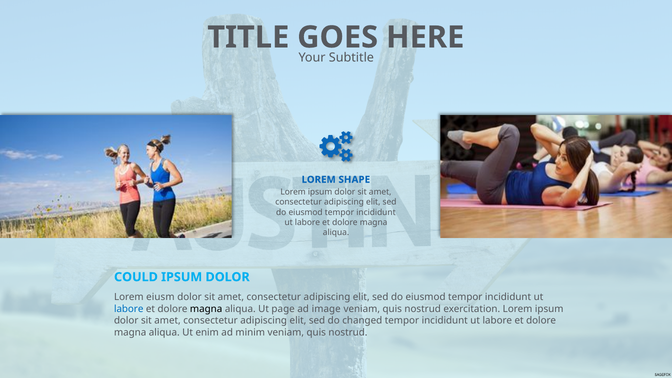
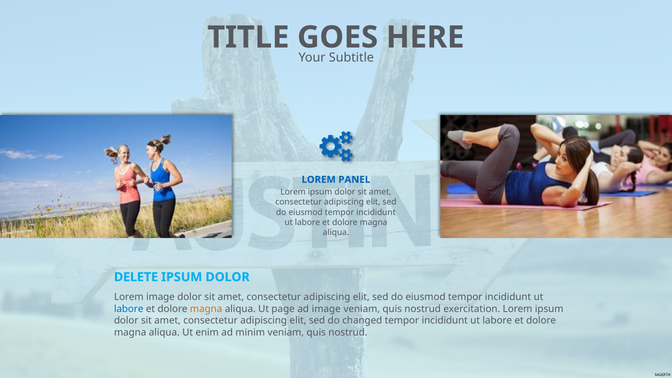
SHAPE: SHAPE -> PANEL
COULD: COULD -> DELETE
Lorem eiusm: eiusm -> image
magna at (206, 309) colour: black -> orange
